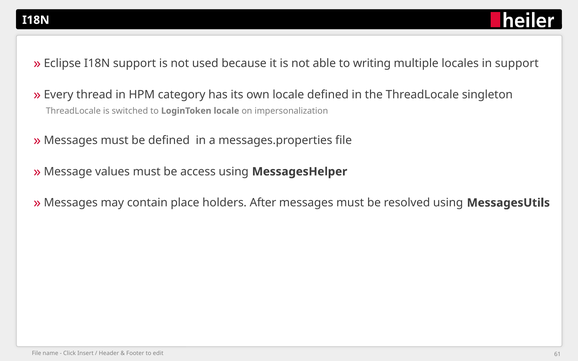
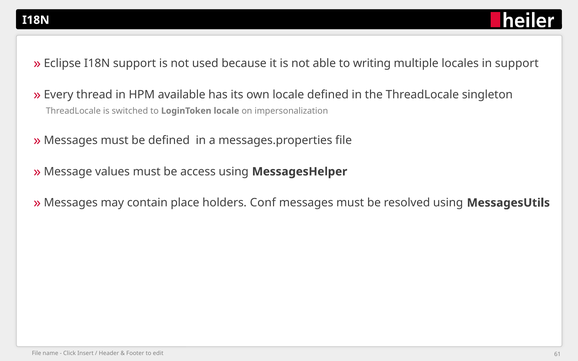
category: category -> available
After: After -> Conf
